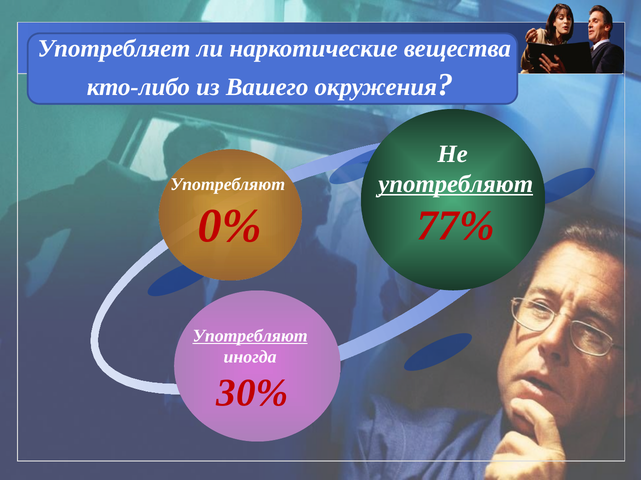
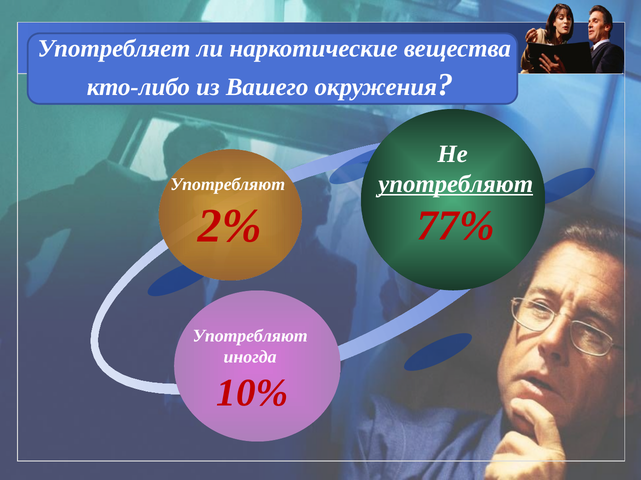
0%: 0% -> 2%
Употребляют at (250, 336) underline: present -> none
30%: 30% -> 10%
